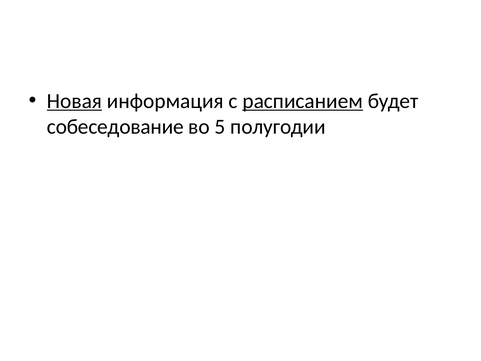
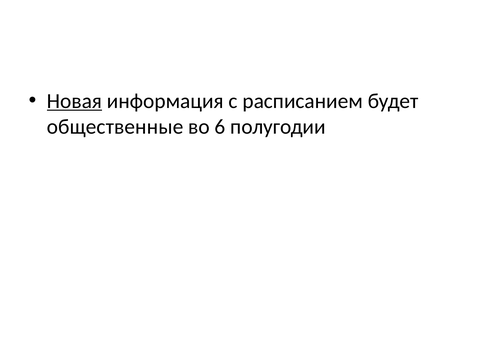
расписанием underline: present -> none
собеседование: собеседование -> общественные
5: 5 -> 6
